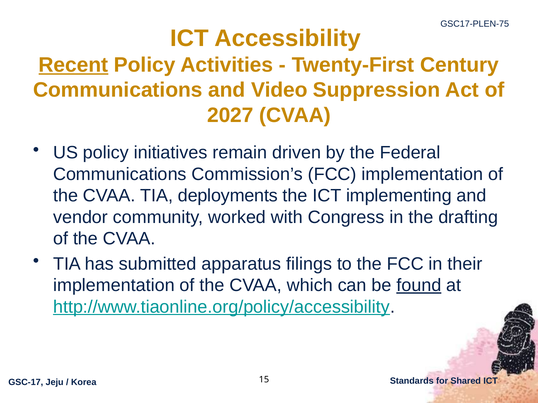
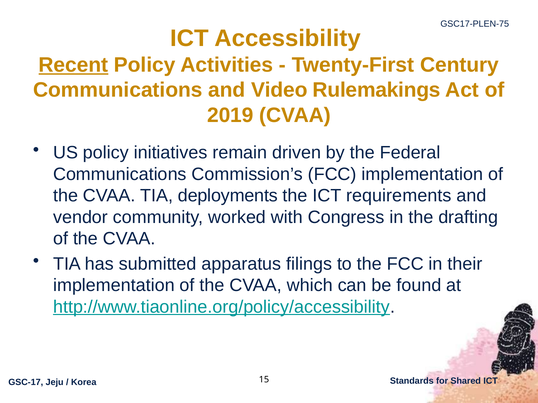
Suppression: Suppression -> Rulemakings
2027: 2027 -> 2019
implementing: implementing -> requirements
found underline: present -> none
